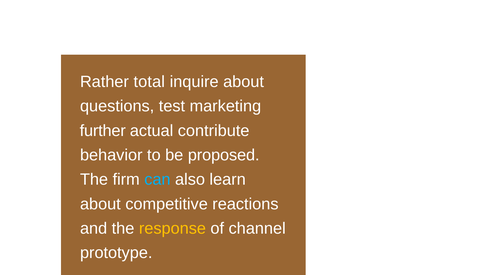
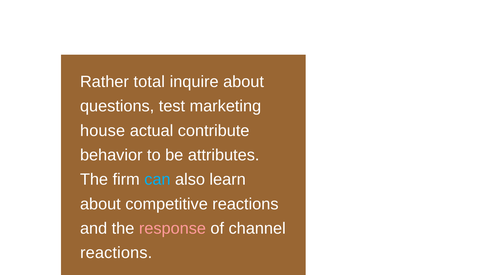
further: further -> house
proposed: proposed -> attributes
response colour: yellow -> pink
prototype at (116, 253): prototype -> reactions
